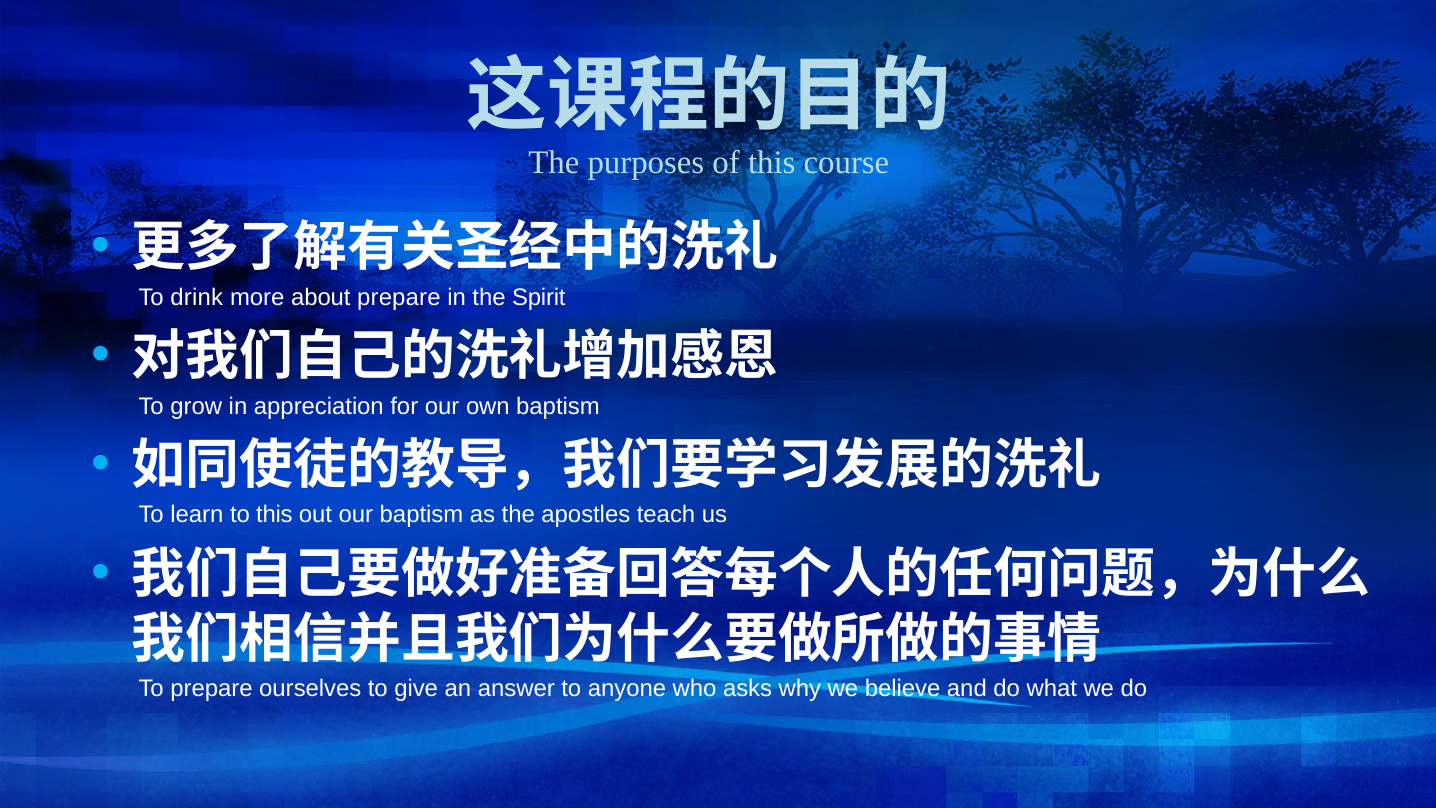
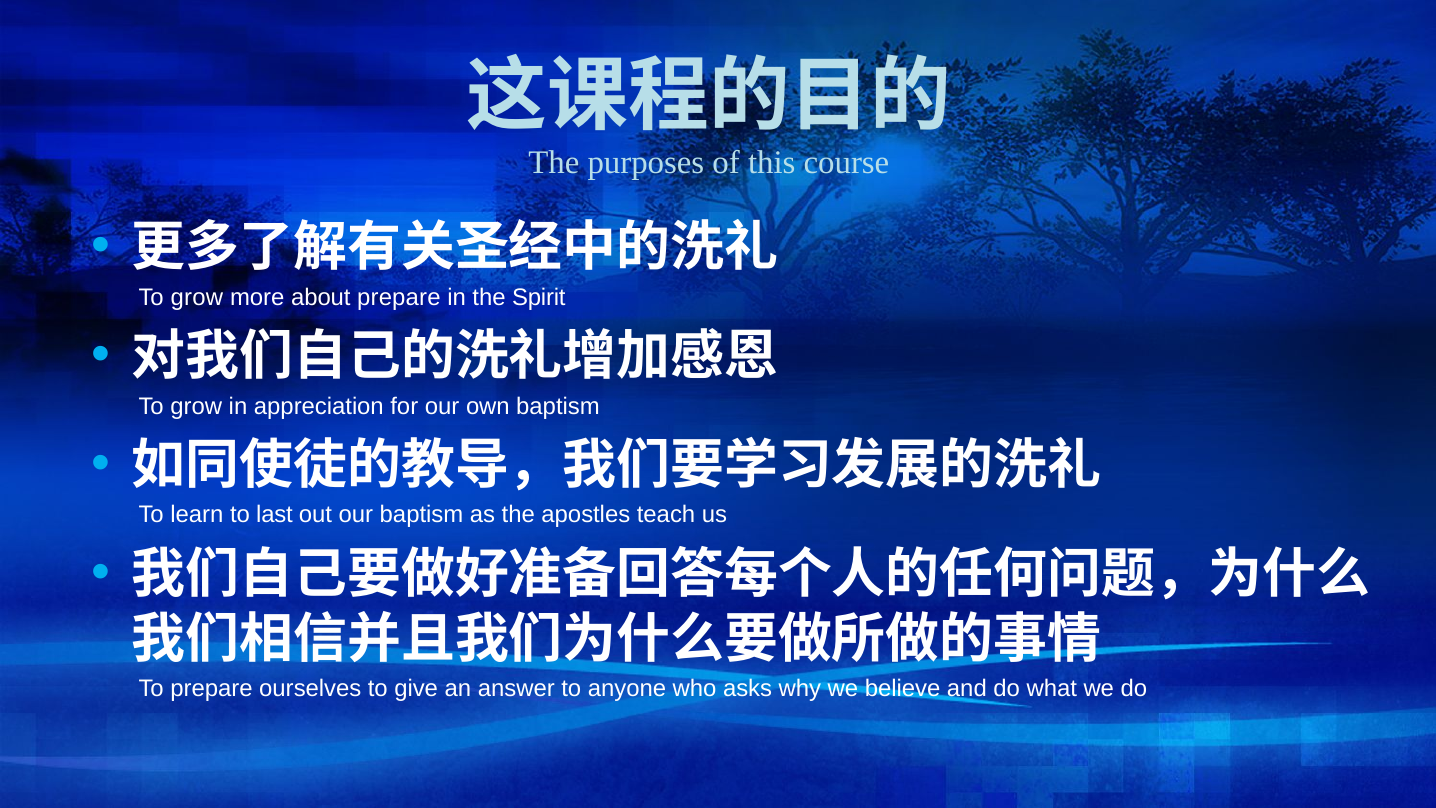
drink at (197, 297): drink -> grow
to this: this -> last
